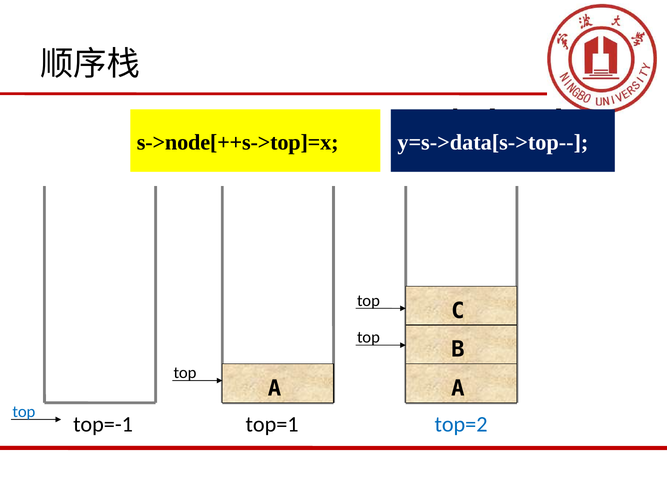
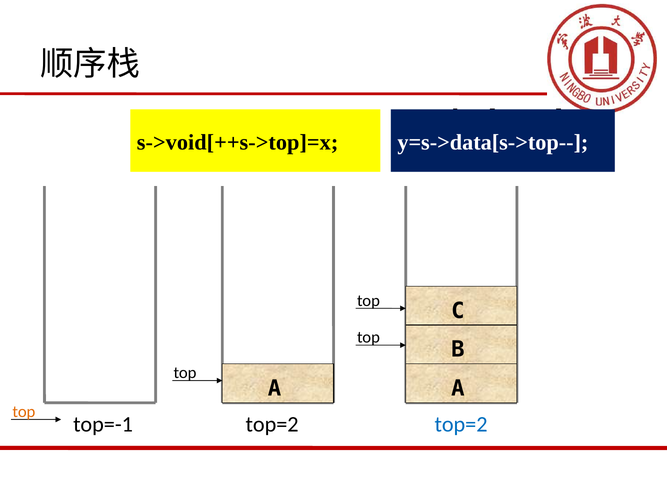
s->node[++s->top]=x: s->node[++s->top]=x -> s->void[++s->top]=x
top at (24, 412) colour: blue -> orange
top=1 at (272, 425): top=1 -> top=2
